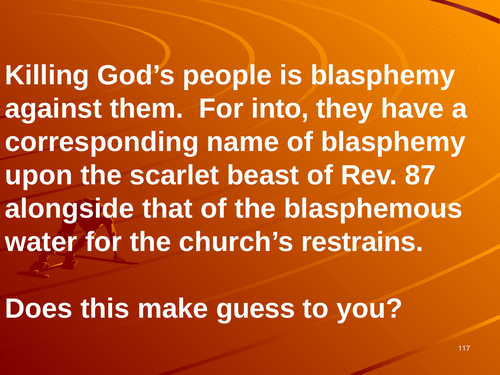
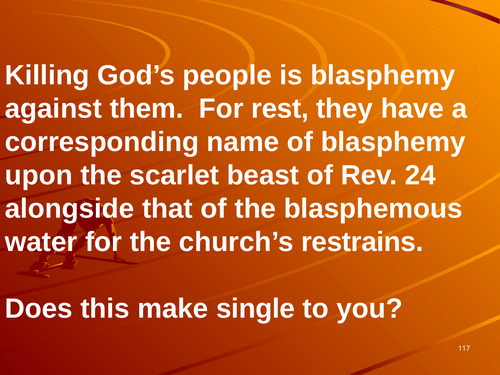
into: into -> rest
87: 87 -> 24
guess: guess -> single
